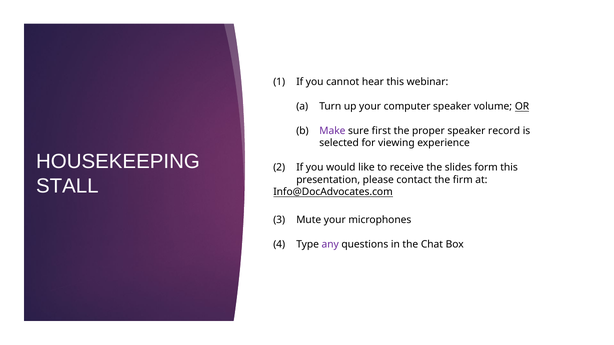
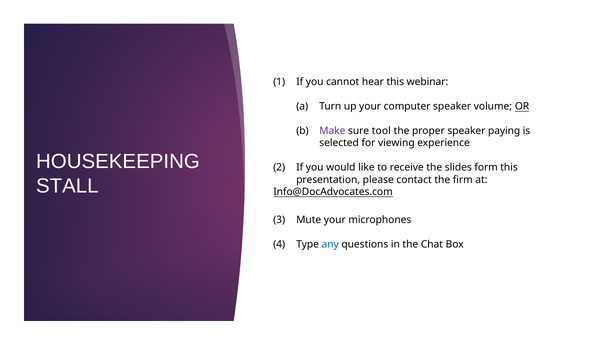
first: first -> tool
record: record -> paying
any colour: purple -> blue
